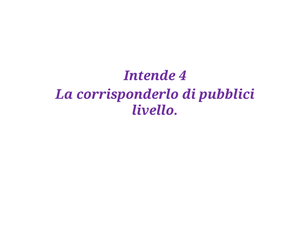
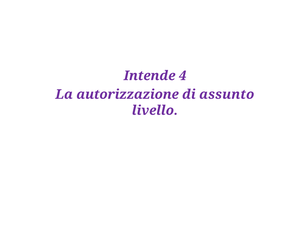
corrisponderlo: corrisponderlo -> autorizzazione
pubblici: pubblici -> assunto
